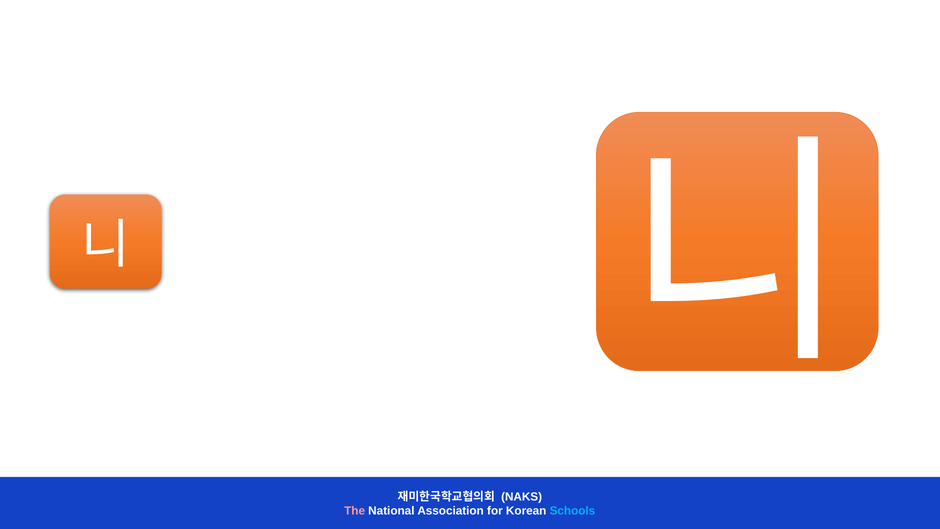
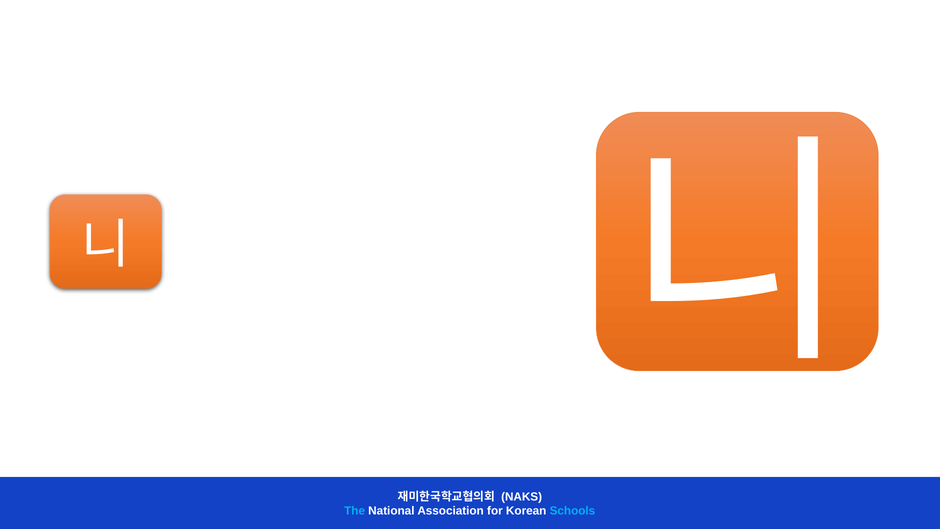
The colour: pink -> light blue
